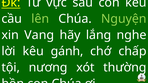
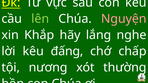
Nguyện colour: light green -> pink
Vang: Vang -> Khắp
gánh: gánh -> đấng
